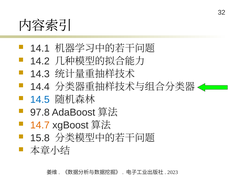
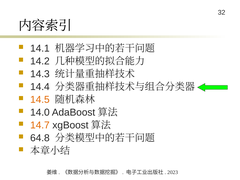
14.5 colour: blue -> orange
97.8: 97.8 -> 14.0
15.8: 15.8 -> 64.8
